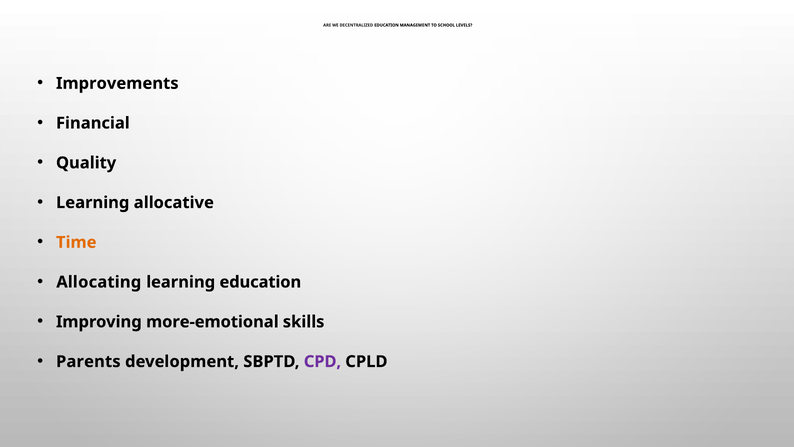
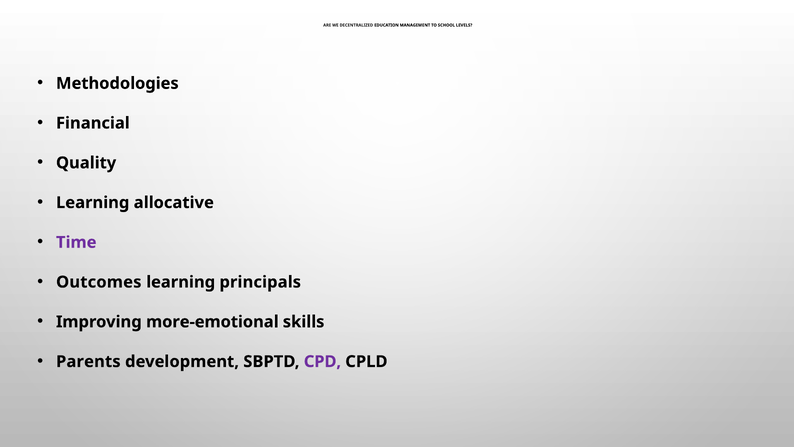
Improvements: Improvements -> Methodologies
Time colour: orange -> purple
Allocating: Allocating -> Outcomes
learning education: education -> principals
